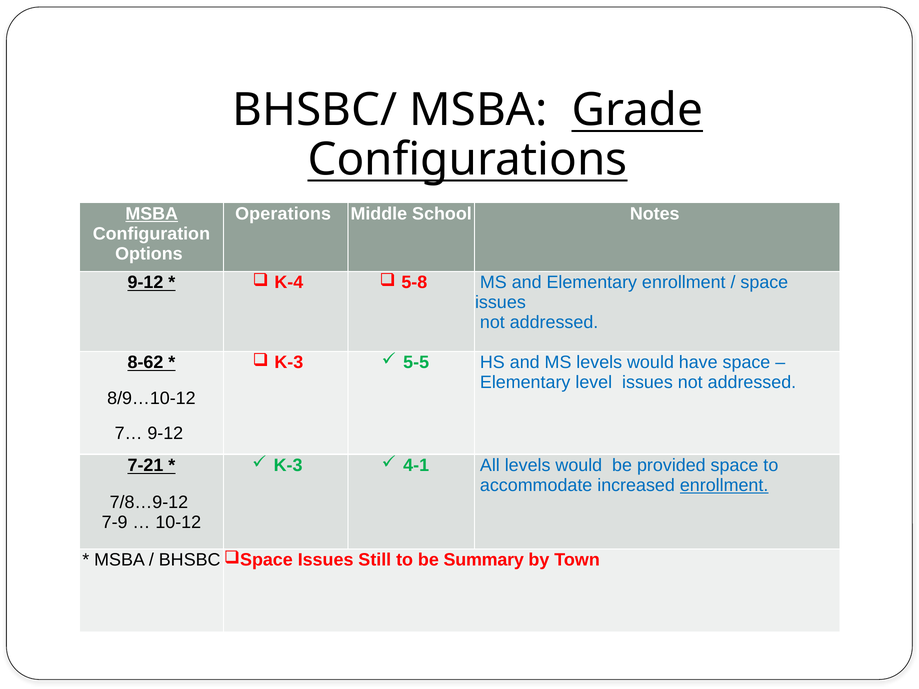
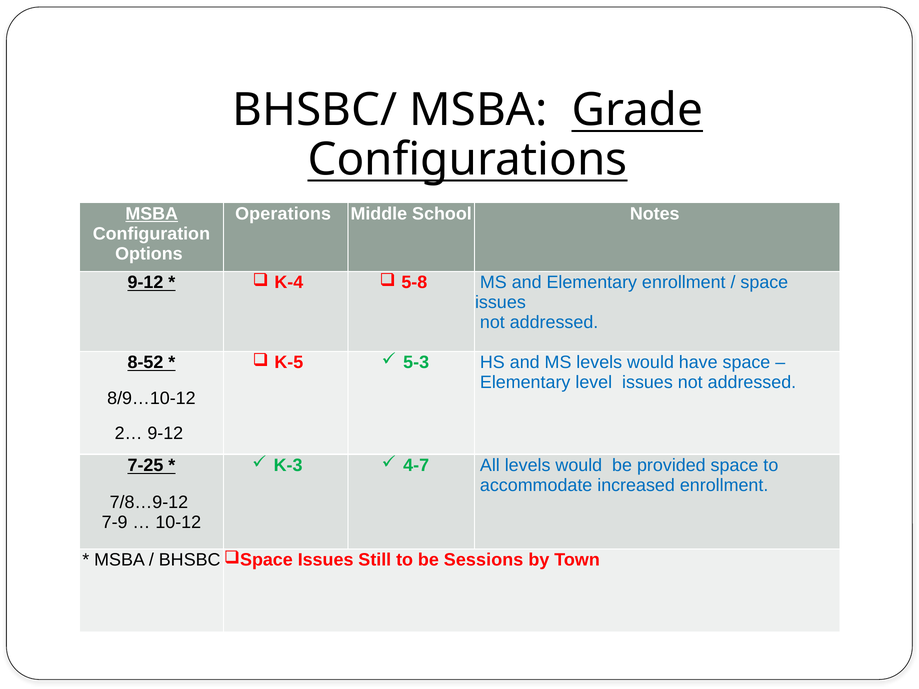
8-62: 8-62 -> 8-52
K-3 at (289, 362): K-3 -> K-5
5-5: 5-5 -> 5-3
7…: 7… -> 2…
7-21: 7-21 -> 7-25
4-1: 4-1 -> 4-7
enrollment at (724, 486) underline: present -> none
Summary: Summary -> Sessions
